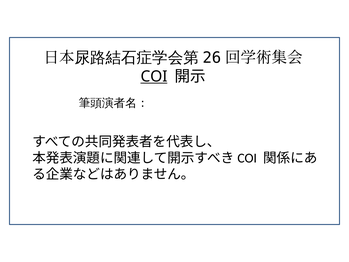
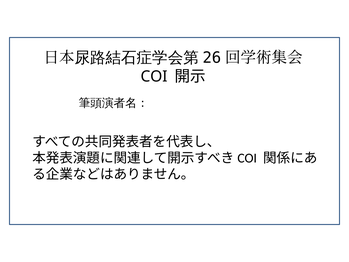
COI underline: present -> none
